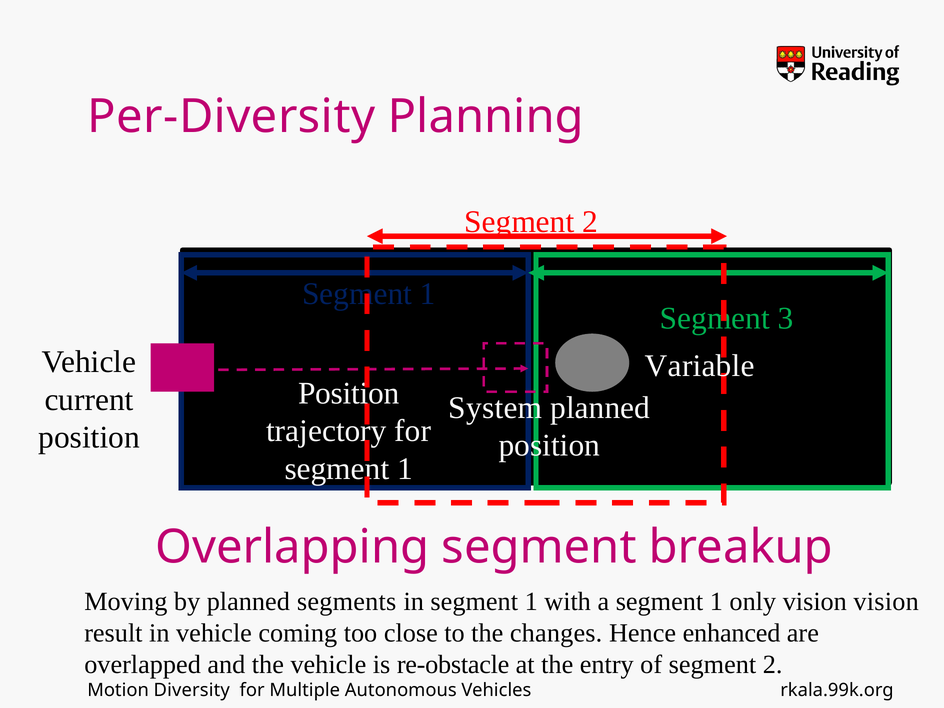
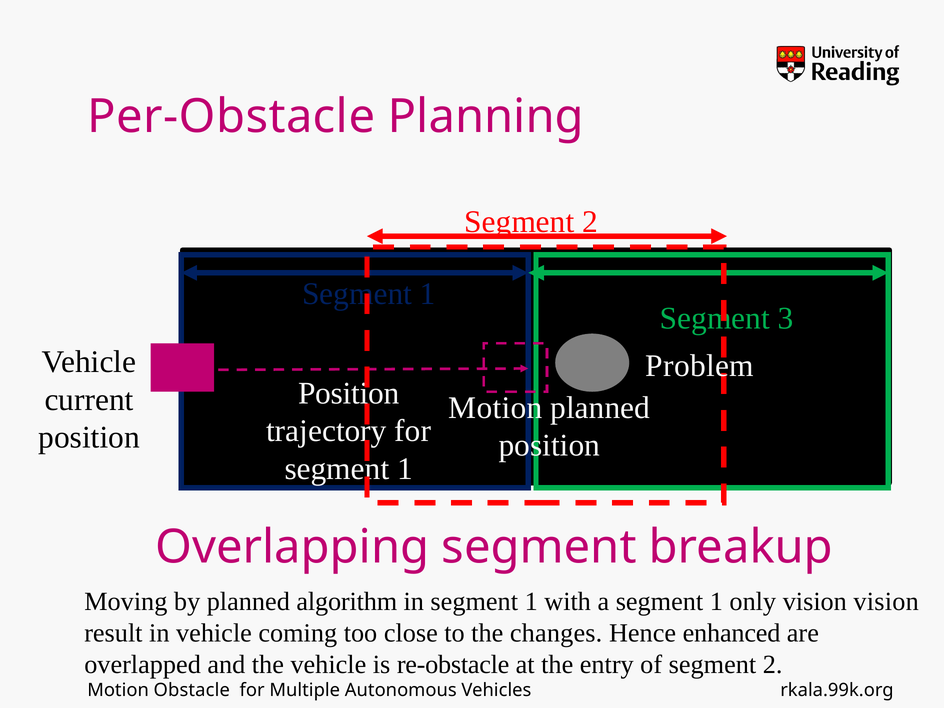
Per-Diversity: Per-Diversity -> Per-Obstacle
Variable: Variable -> Problem
System at (495, 408): System -> Motion
segments: segments -> algorithm
Diversity: Diversity -> Obstacle
